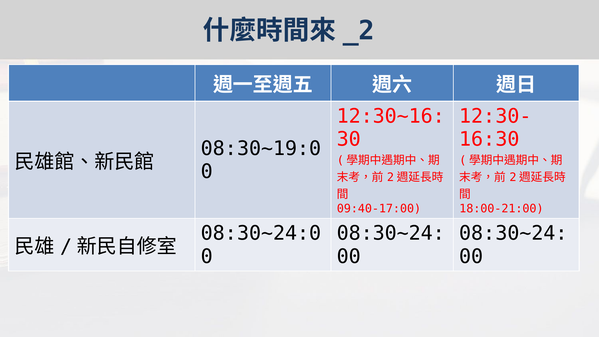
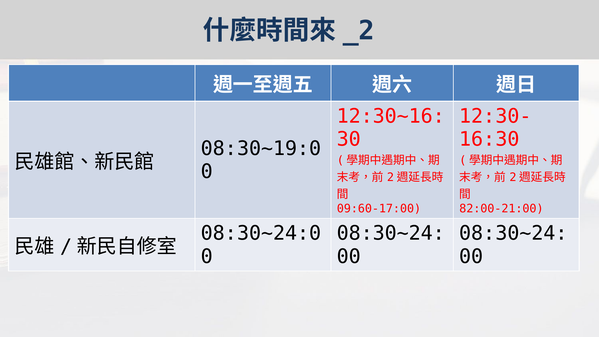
09:40-17:00: 09:40-17:00 -> 09:60-17:00
18:00-21:00: 18:00-21:00 -> 82:00-21:00
